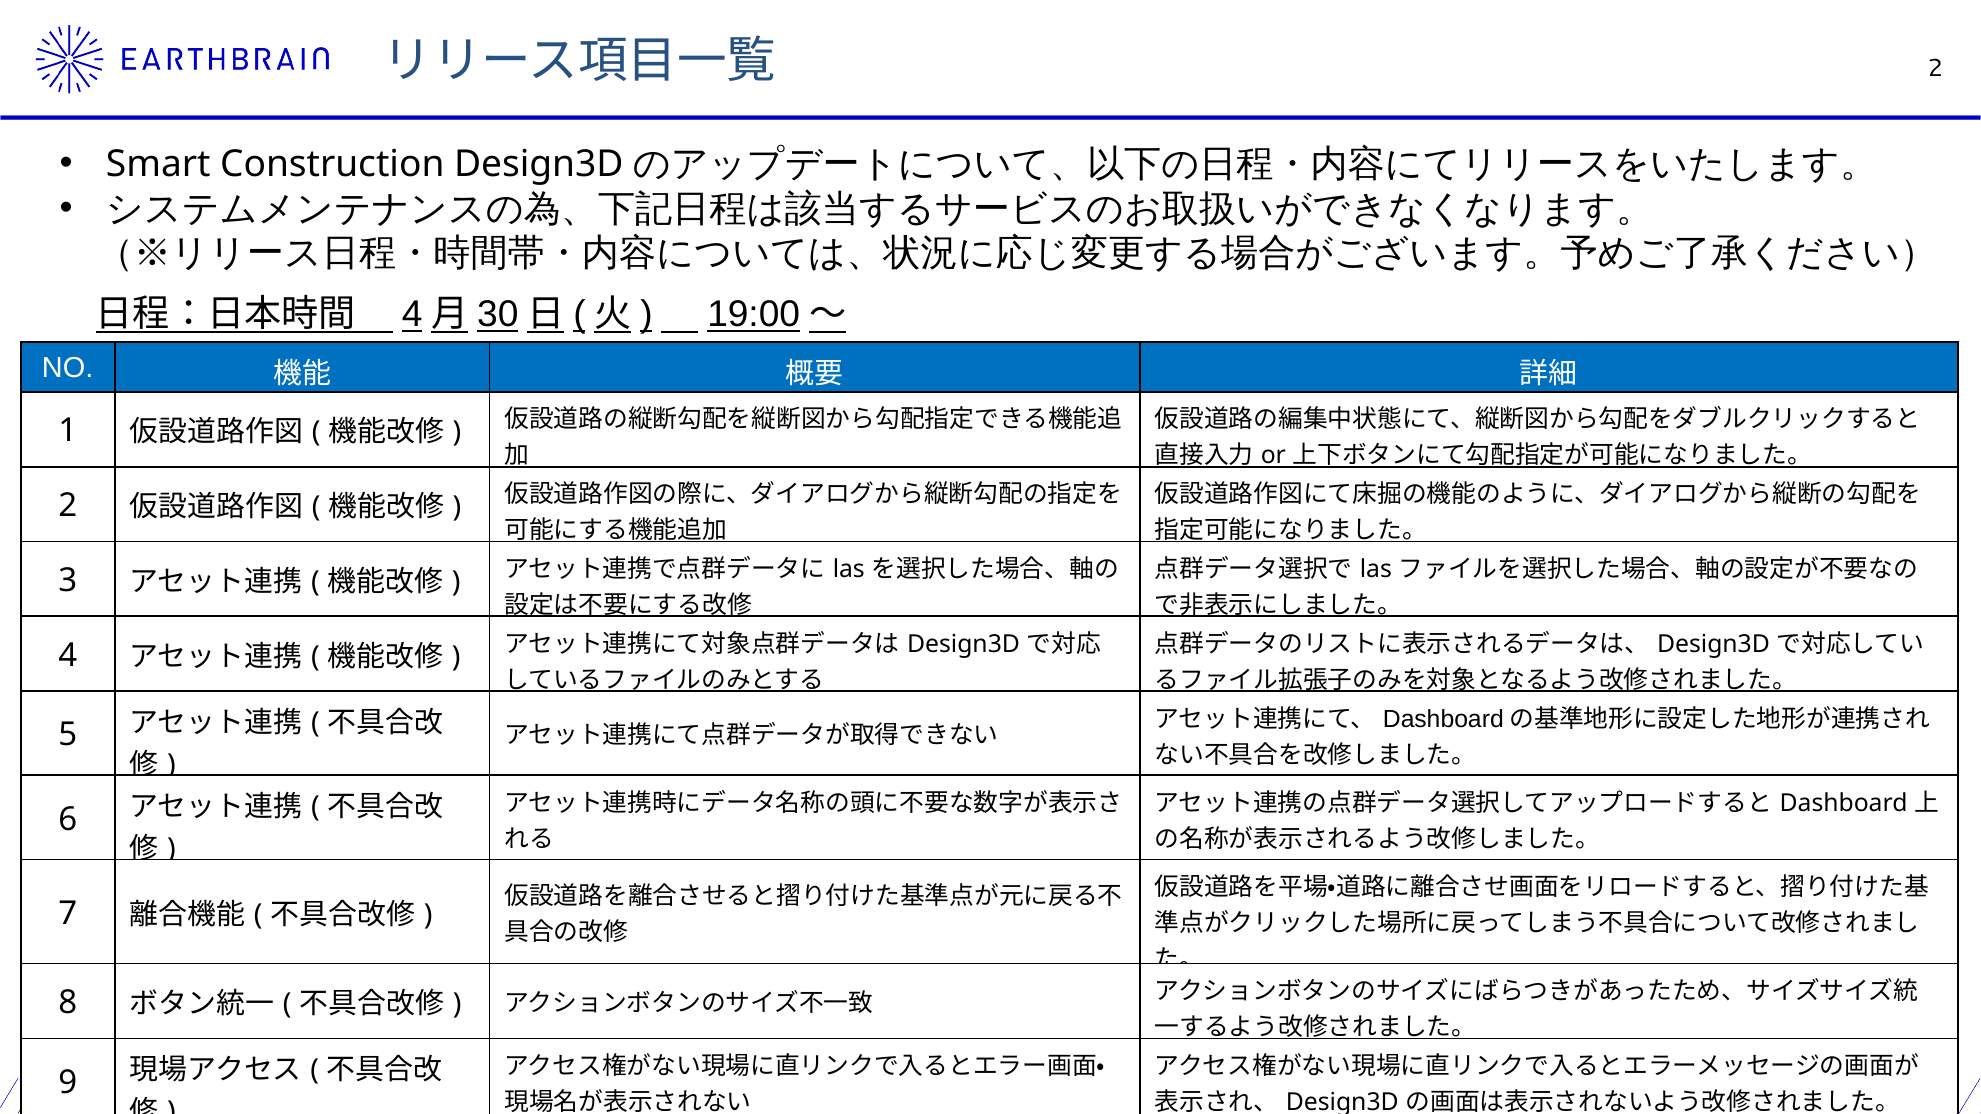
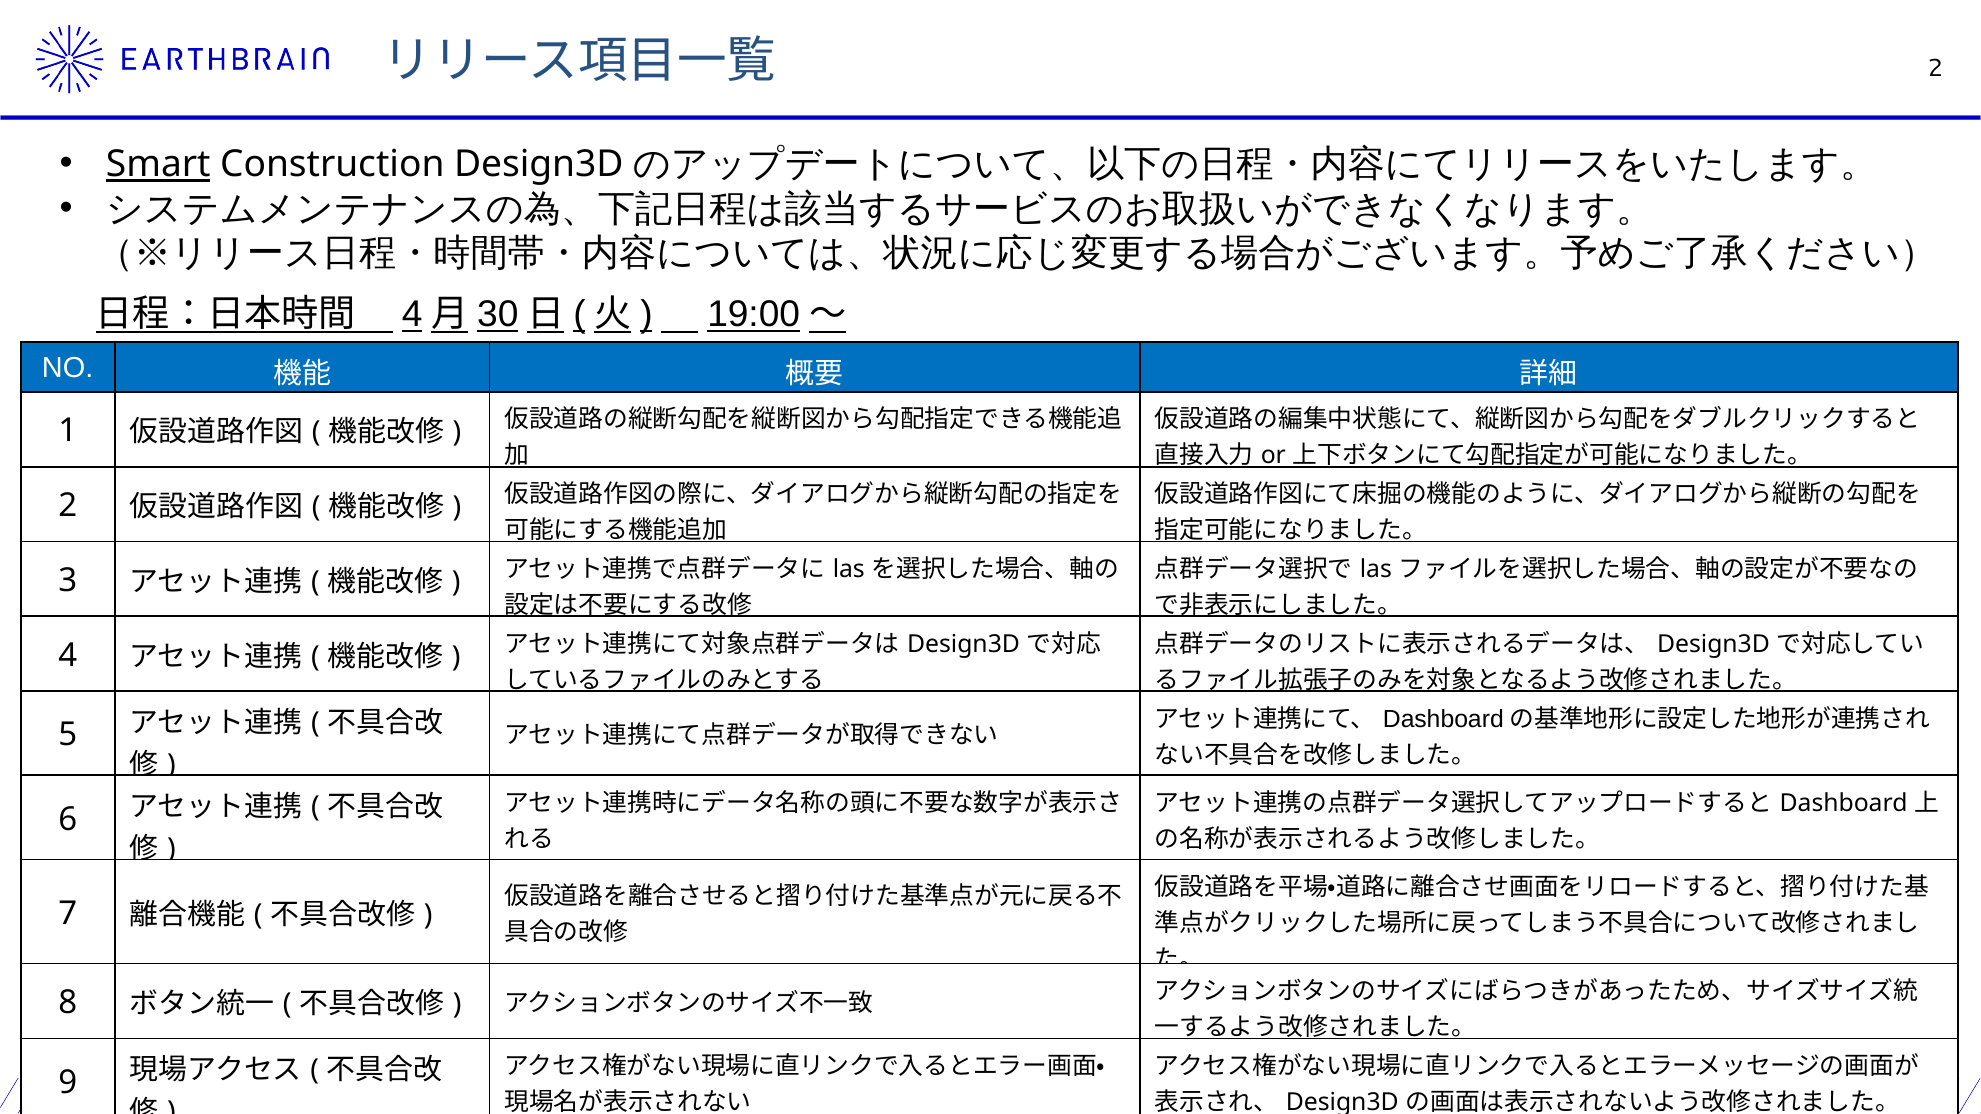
Smart underline: none -> present
